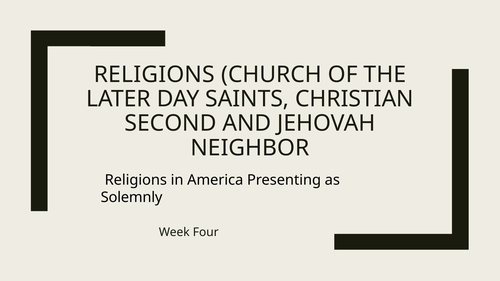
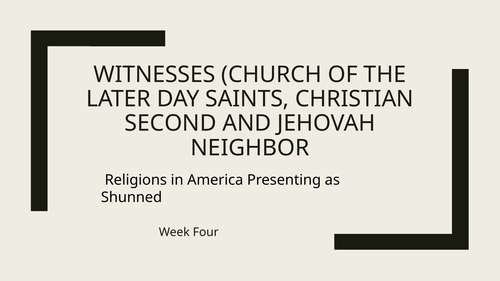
RELIGIONS at (154, 75): RELIGIONS -> WITNESSES
Solemnly: Solemnly -> Shunned
